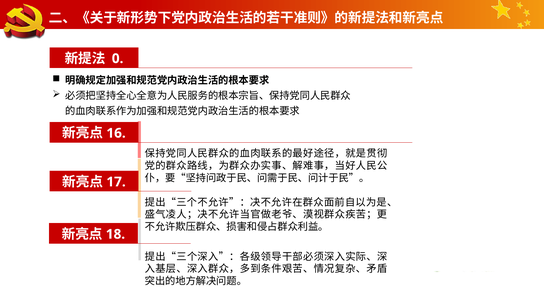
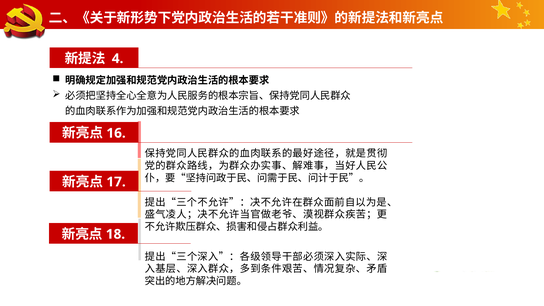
0: 0 -> 4
